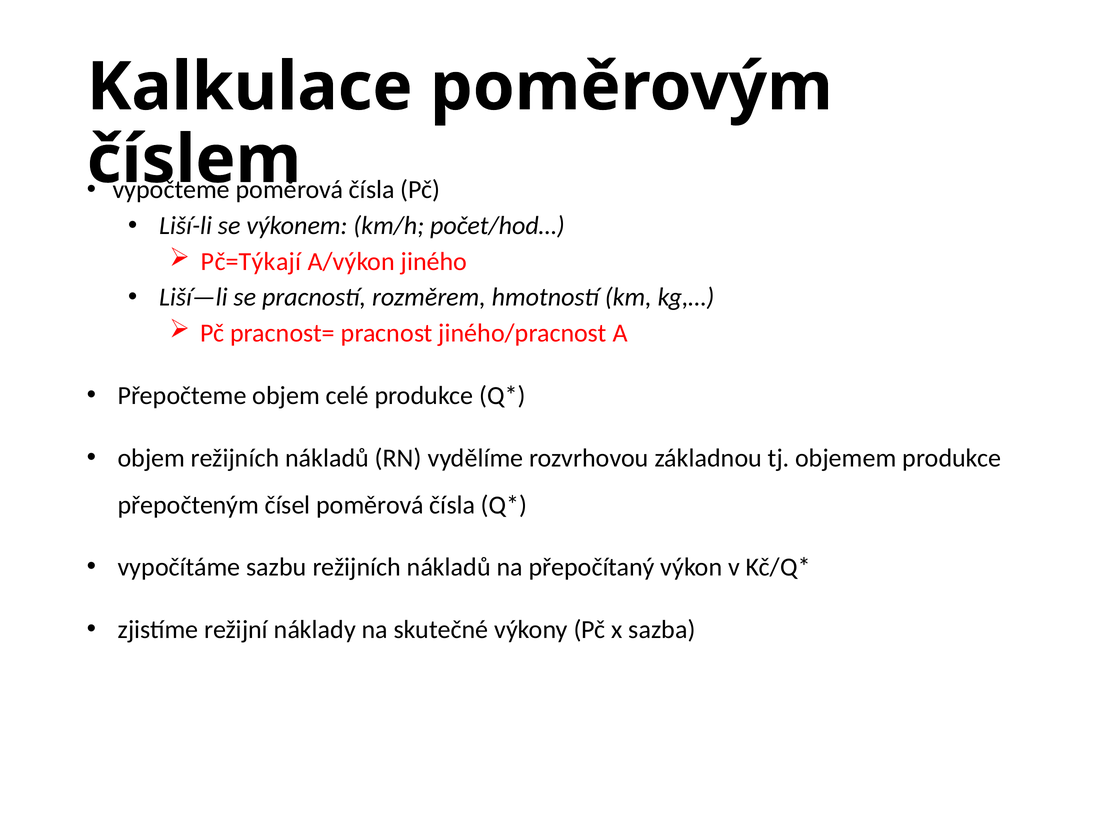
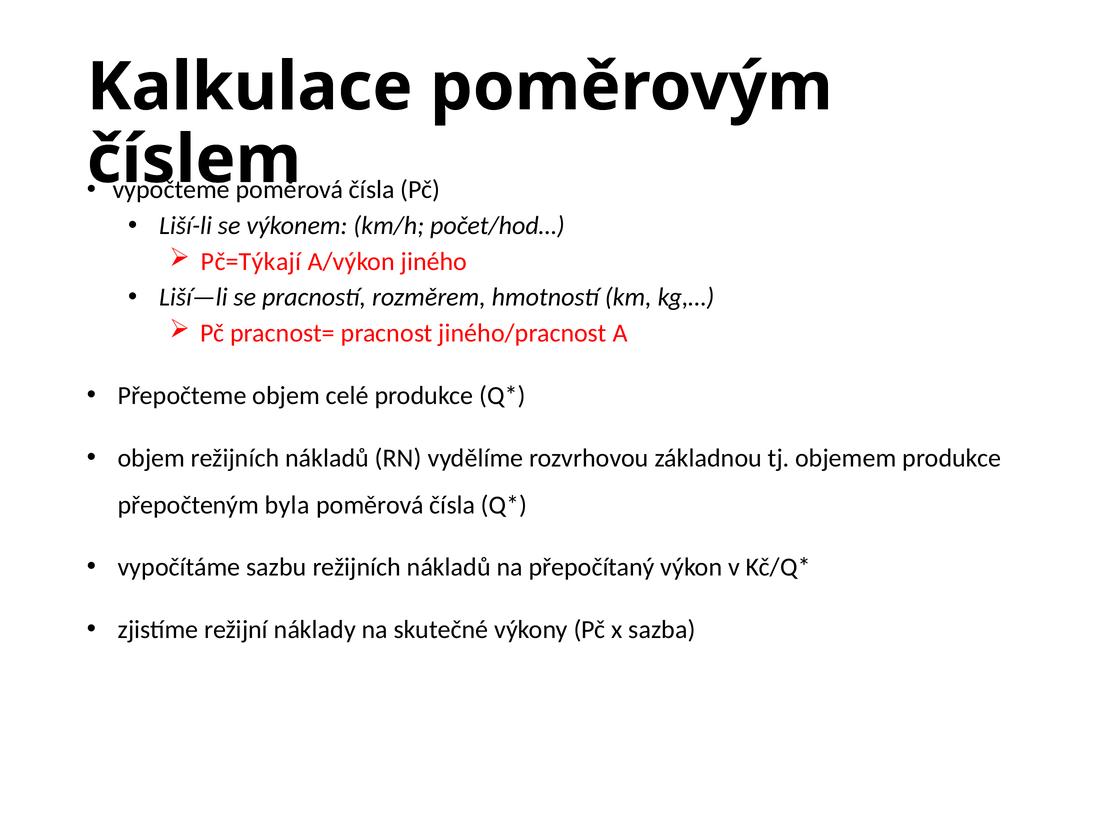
čísel: čísel -> byla
